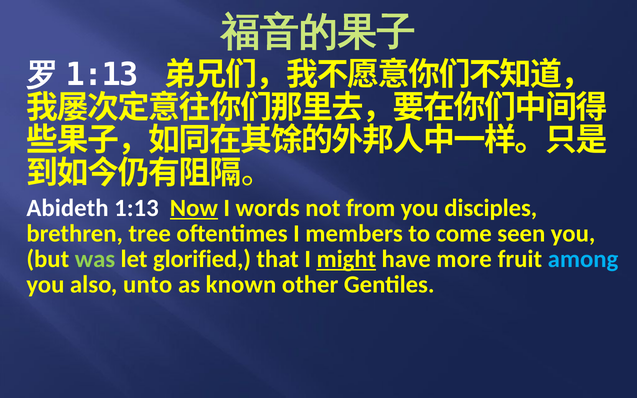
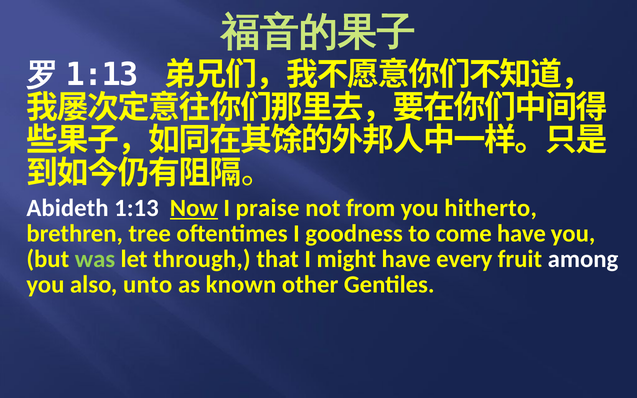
words: words -> praise
disciples: disciples -> hitherto
members: members -> goodness
come seen: seen -> have
glorified: glorified -> through
might underline: present -> none
more: more -> every
among colour: light blue -> white
